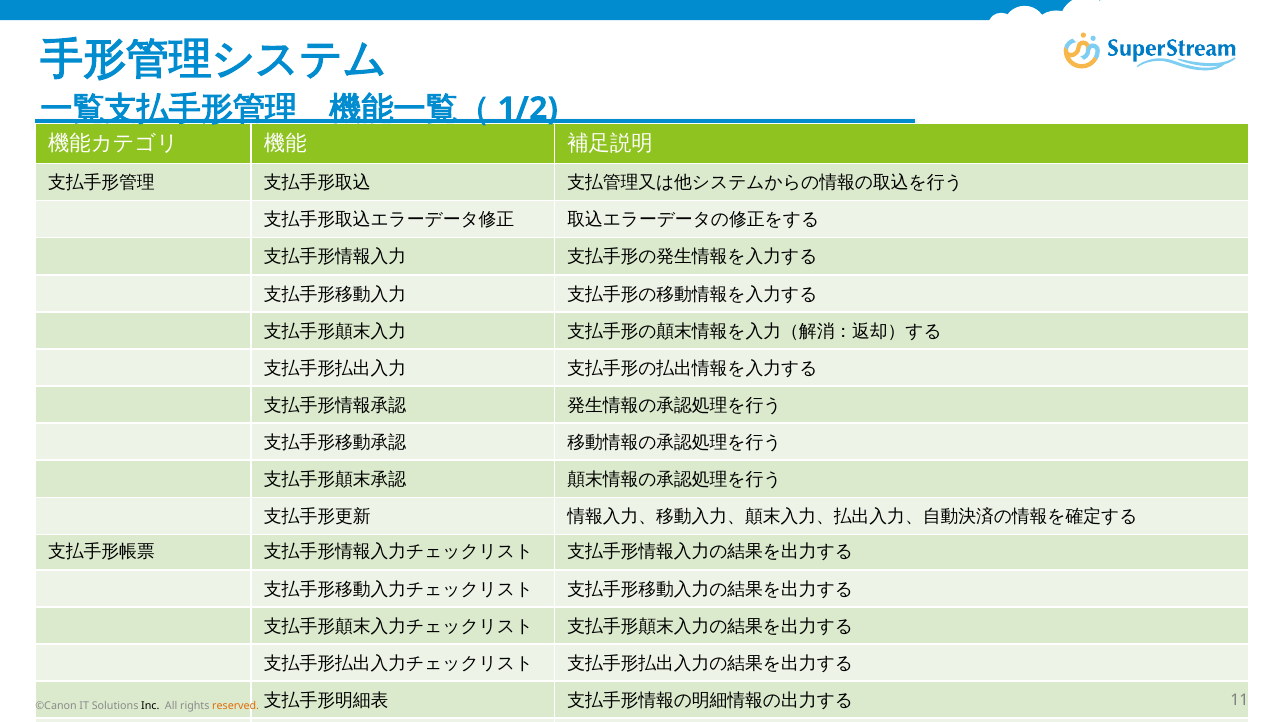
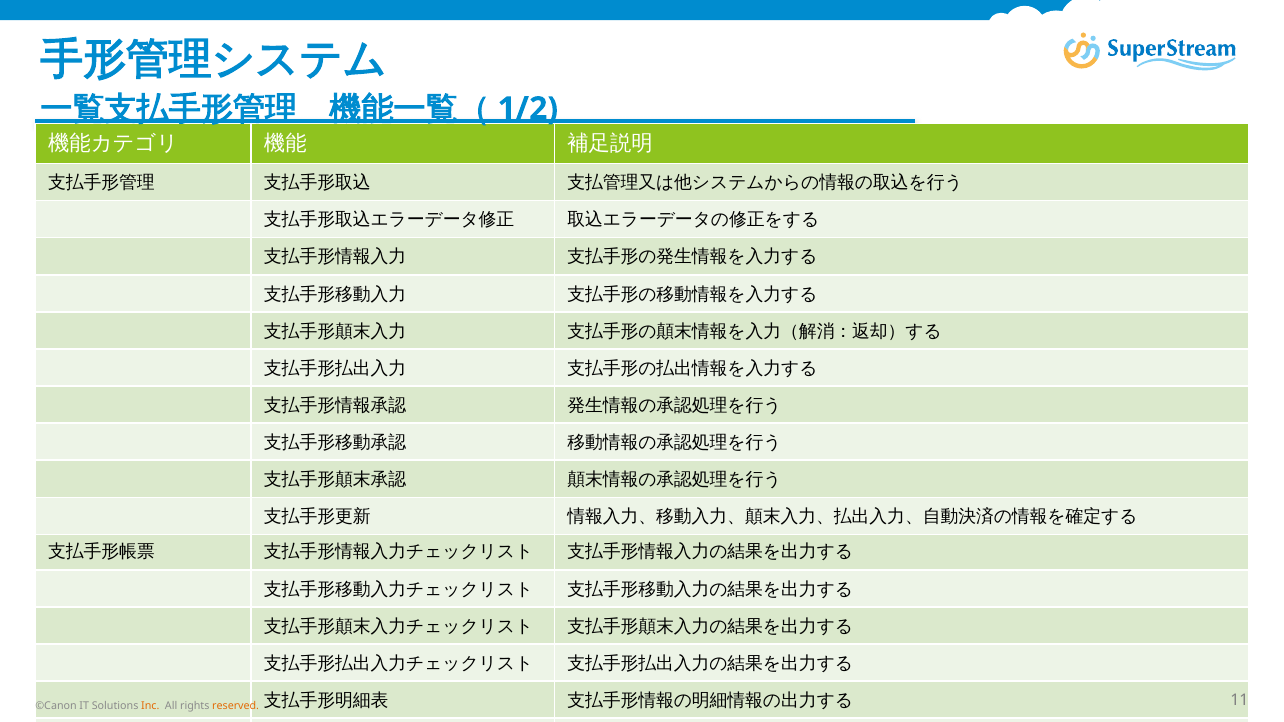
Inc colour: black -> orange
